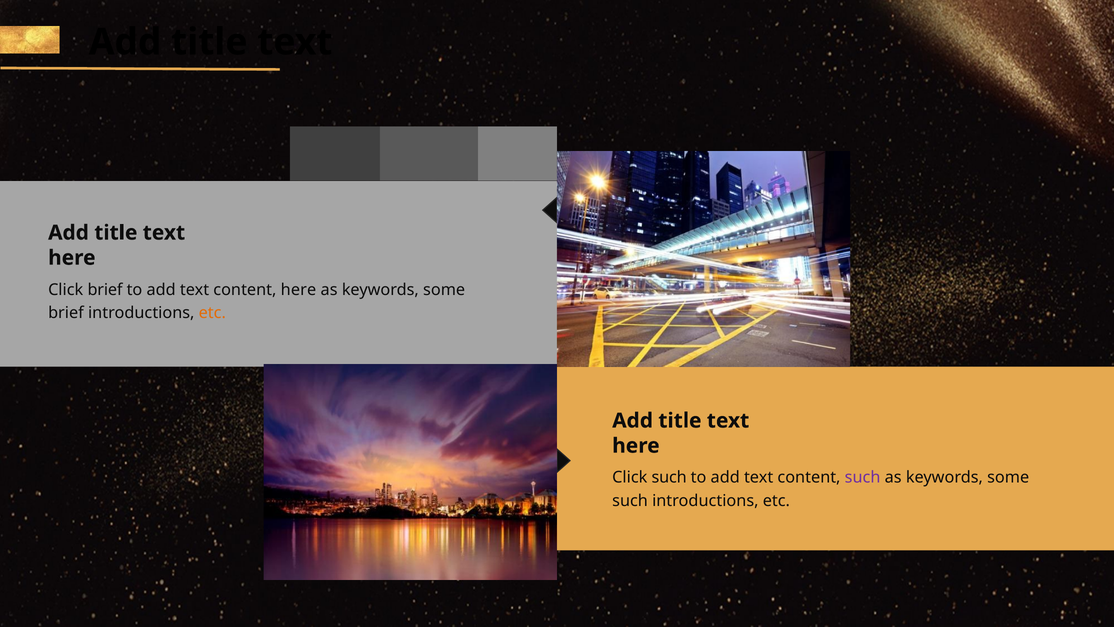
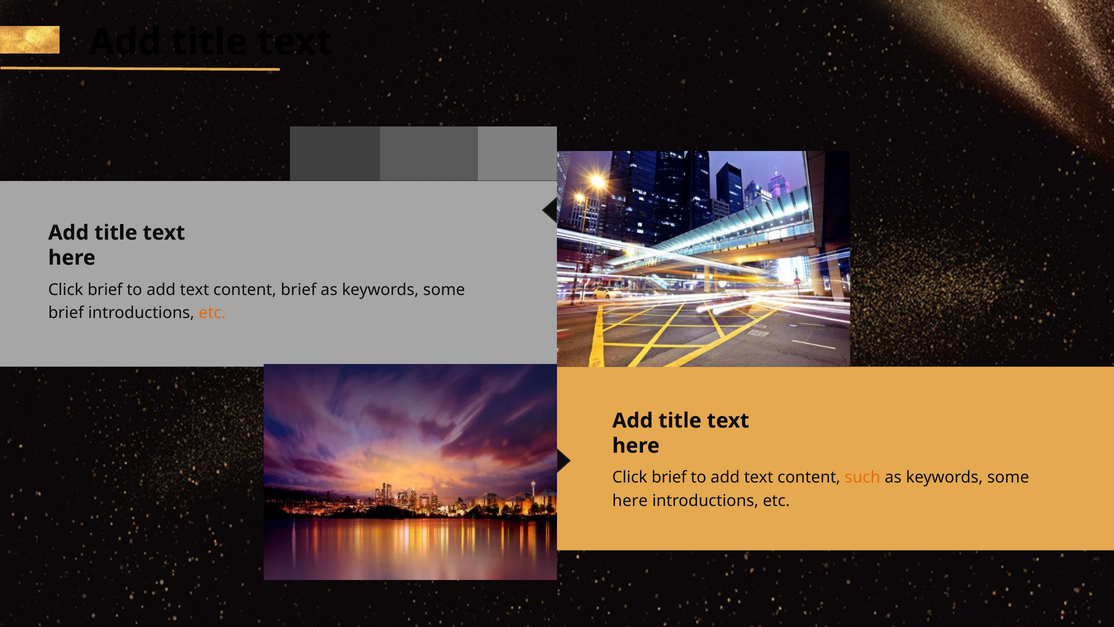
content here: here -> brief
such at (669, 477): such -> brief
such at (863, 477) colour: purple -> orange
such at (630, 501): such -> here
